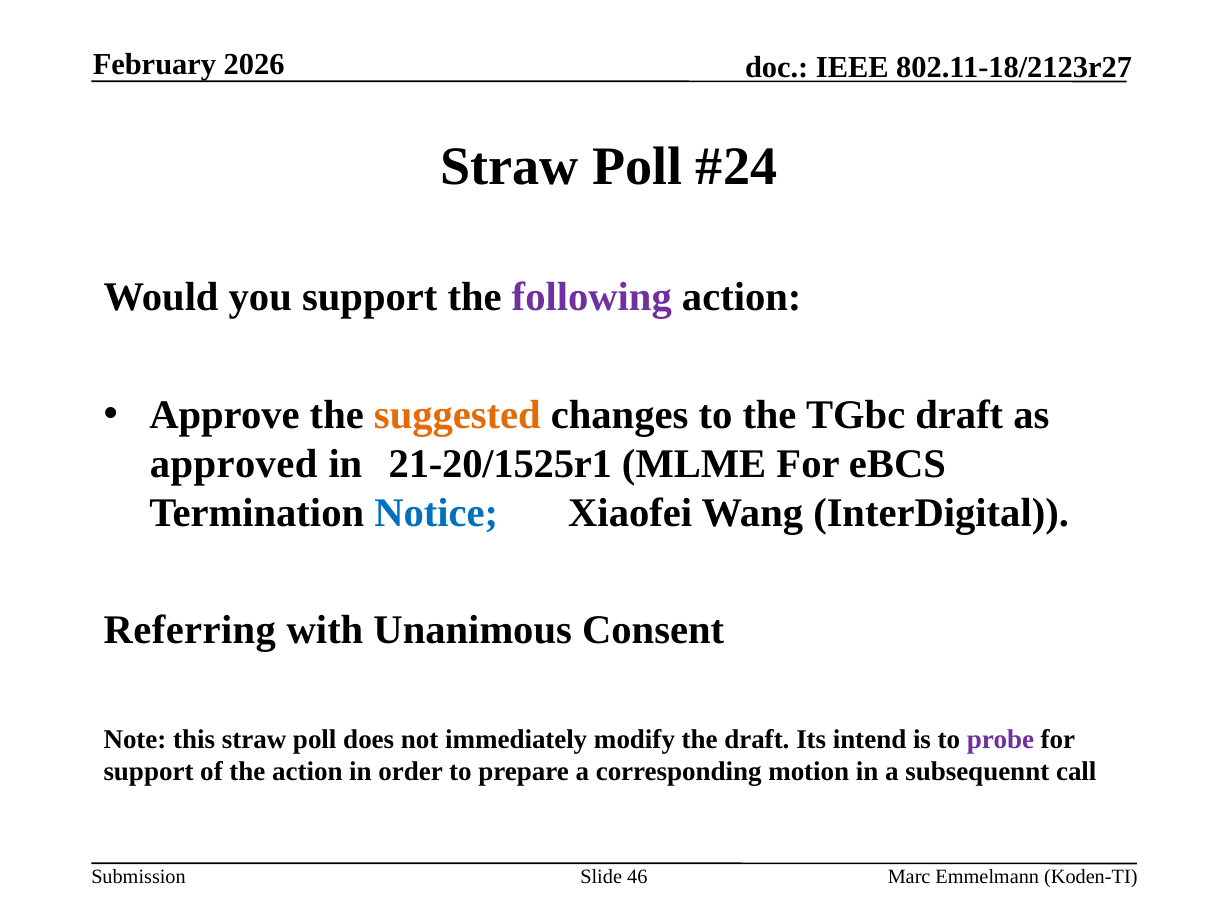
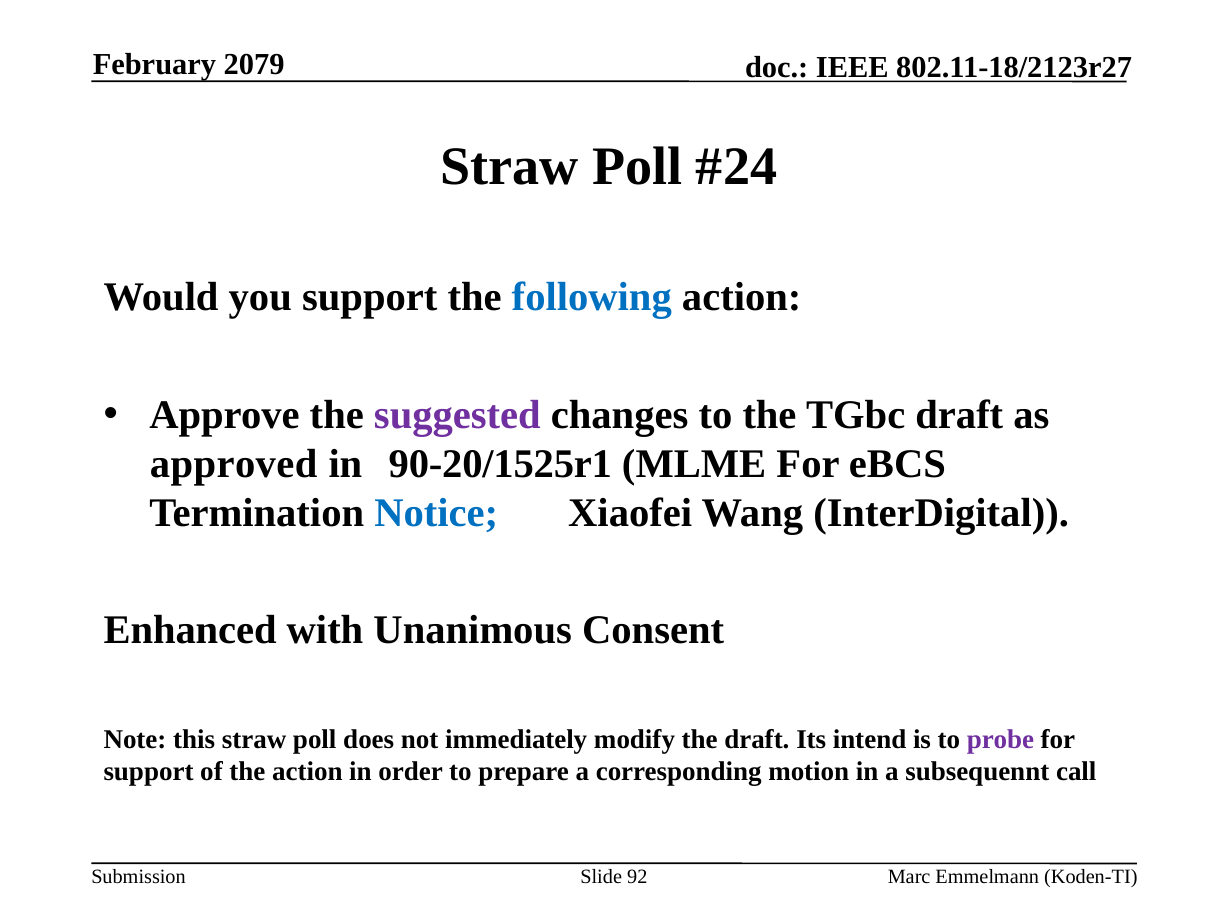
2026: 2026 -> 2079
following colour: purple -> blue
suggested colour: orange -> purple
21-20/1525r1: 21-20/1525r1 -> 90-20/1525r1
Referring: Referring -> Enhanced
46: 46 -> 92
